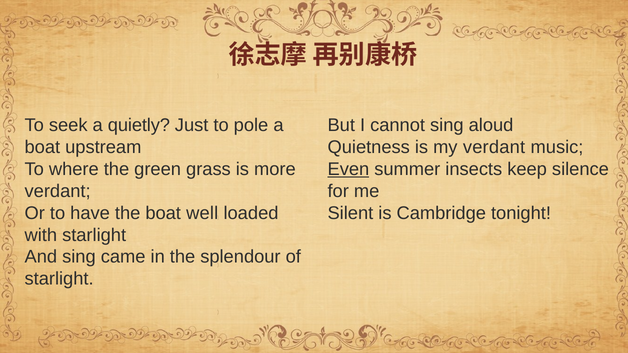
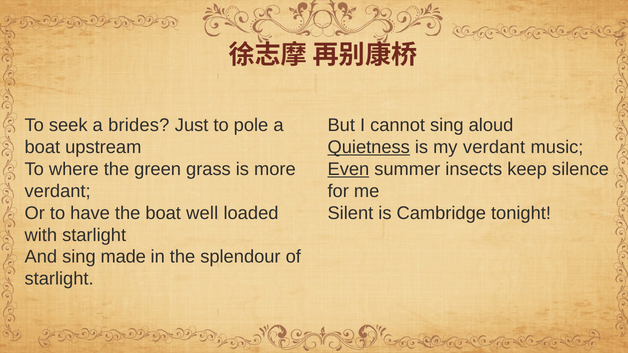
quietly: quietly -> brides
Quietness underline: none -> present
came: came -> made
